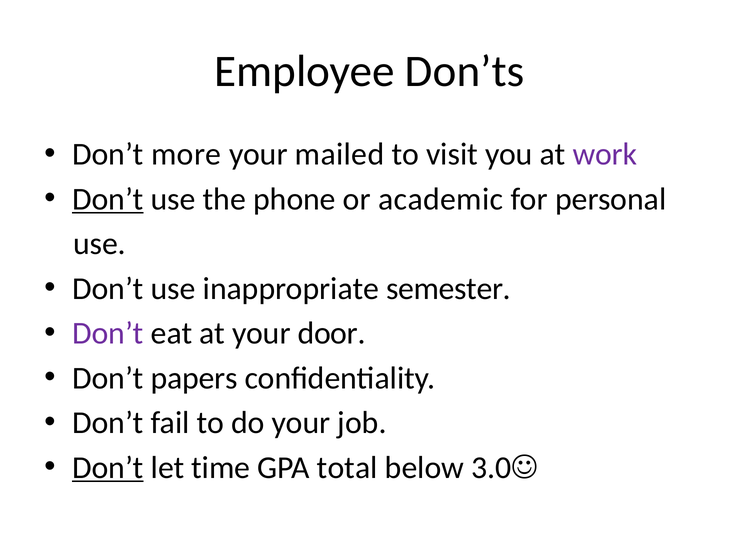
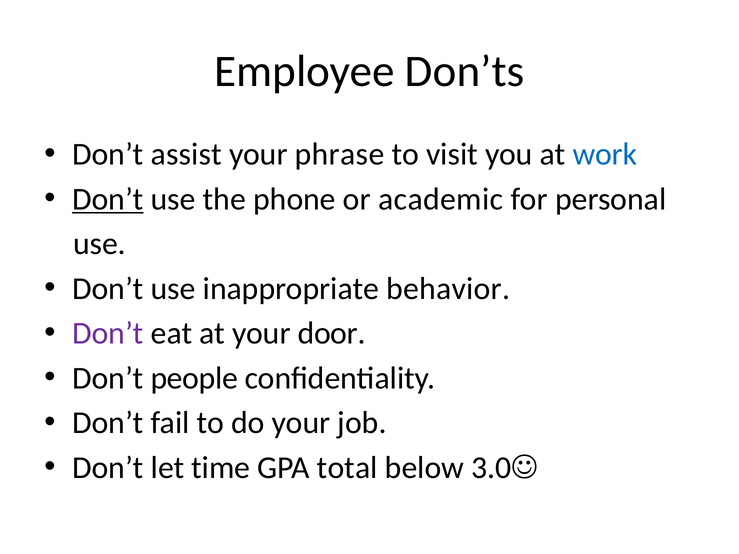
more: more -> assist
mailed: mailed -> phrase
work colour: purple -> blue
semester: semester -> behavior
papers: papers -> people
Don’t at (108, 468) underline: present -> none
